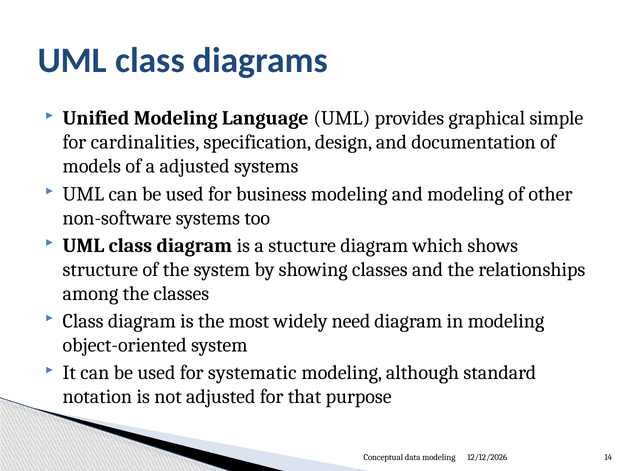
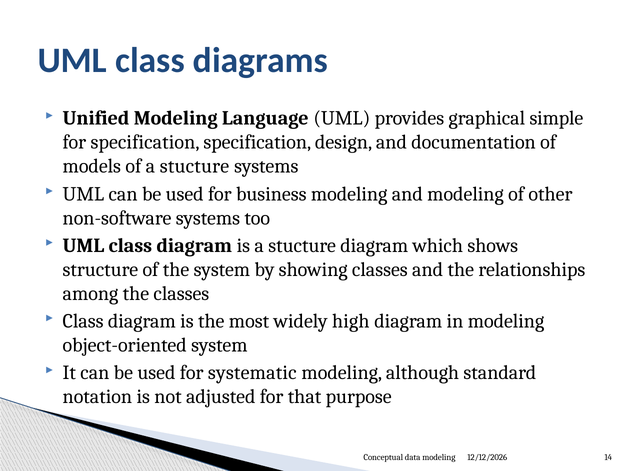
for cardinalities: cardinalities -> specification
of a adjusted: adjusted -> stucture
need: need -> high
